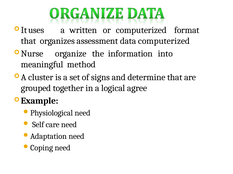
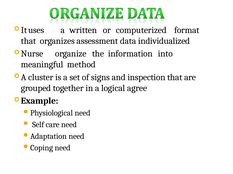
data computerized: computerized -> individualized
determine: determine -> inspection
